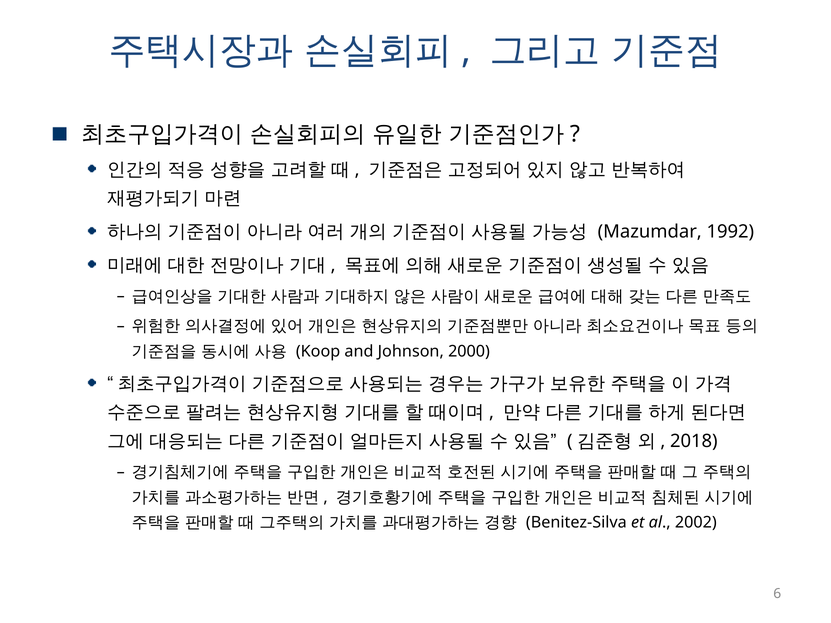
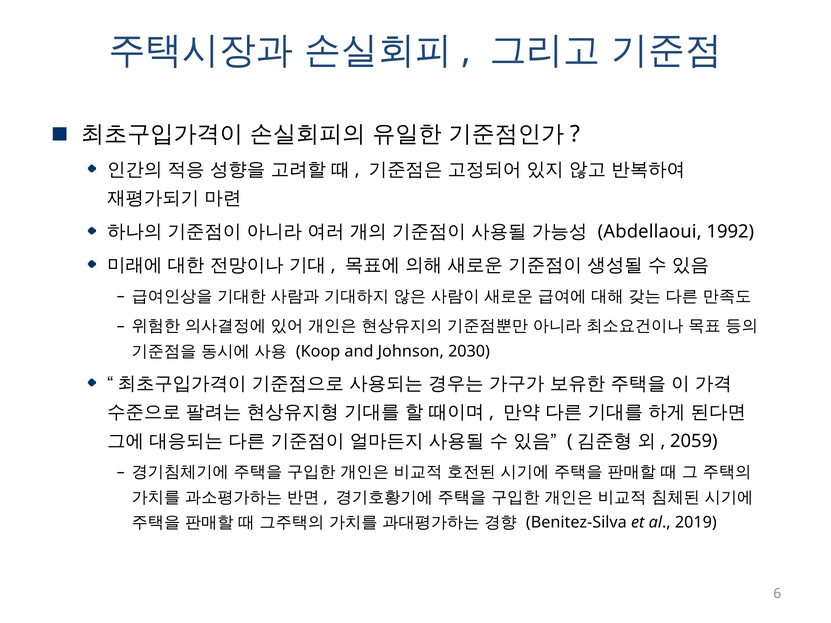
Mazumdar: Mazumdar -> Abdellaoui
2000: 2000 -> 2030
2018: 2018 -> 2059
2002: 2002 -> 2019
